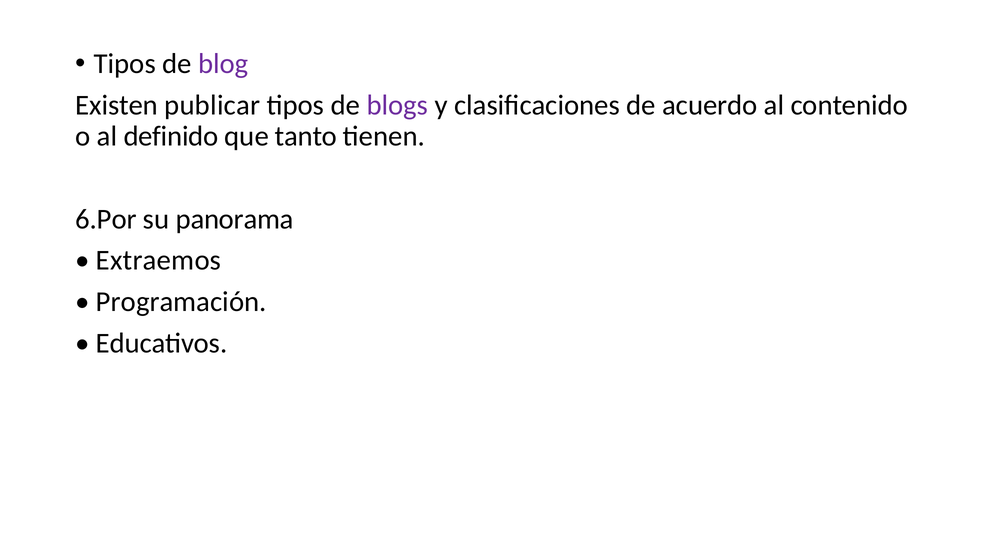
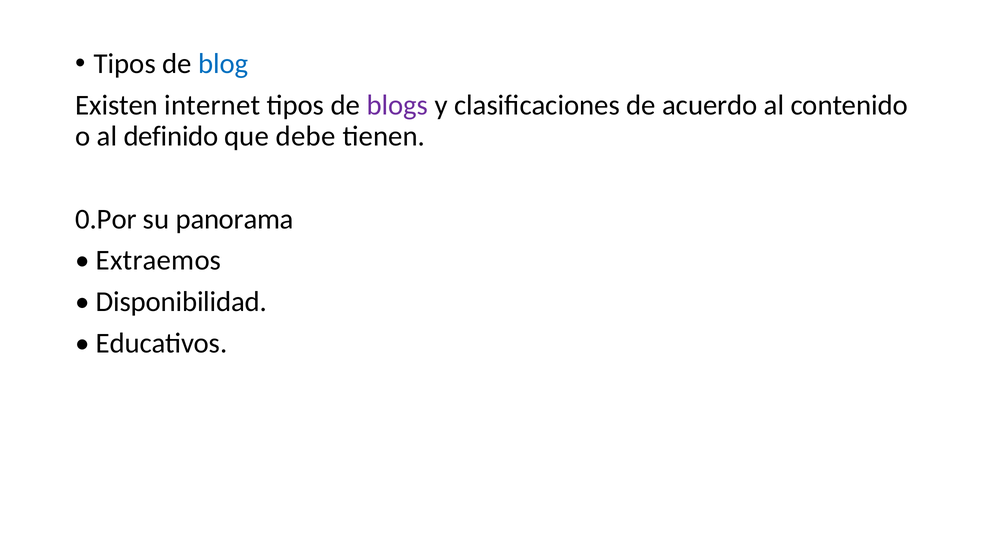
blog colour: purple -> blue
publicar: publicar -> internet
tanto: tanto -> debe
6.Por: 6.Por -> 0.Por
Programación: Programación -> Disponibilidad
